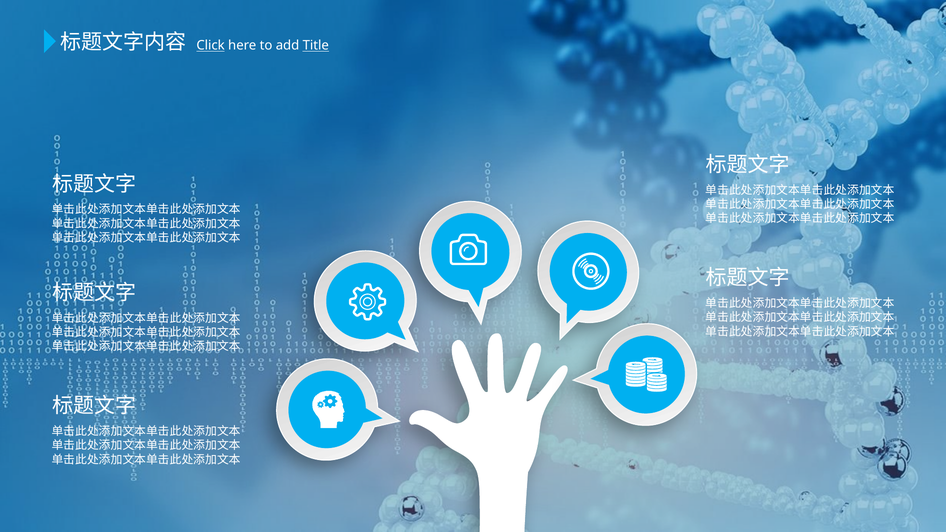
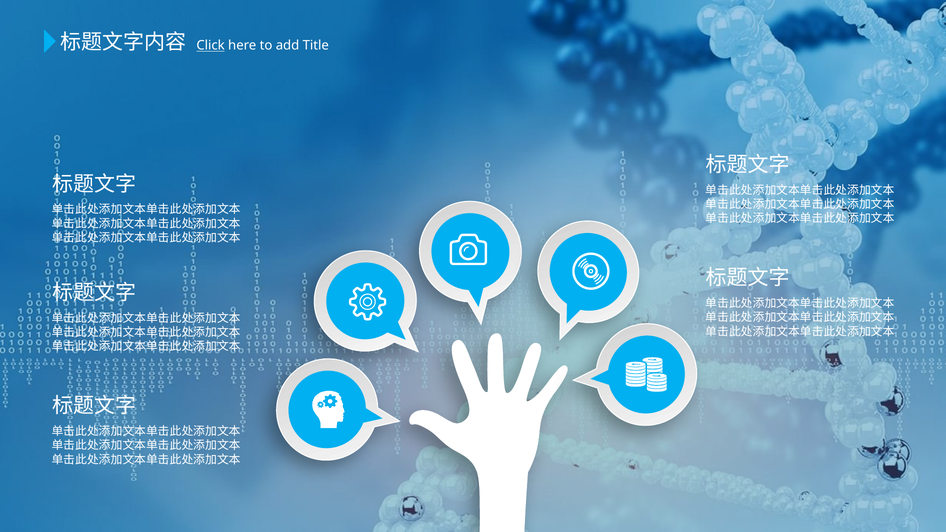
Title underline: present -> none
